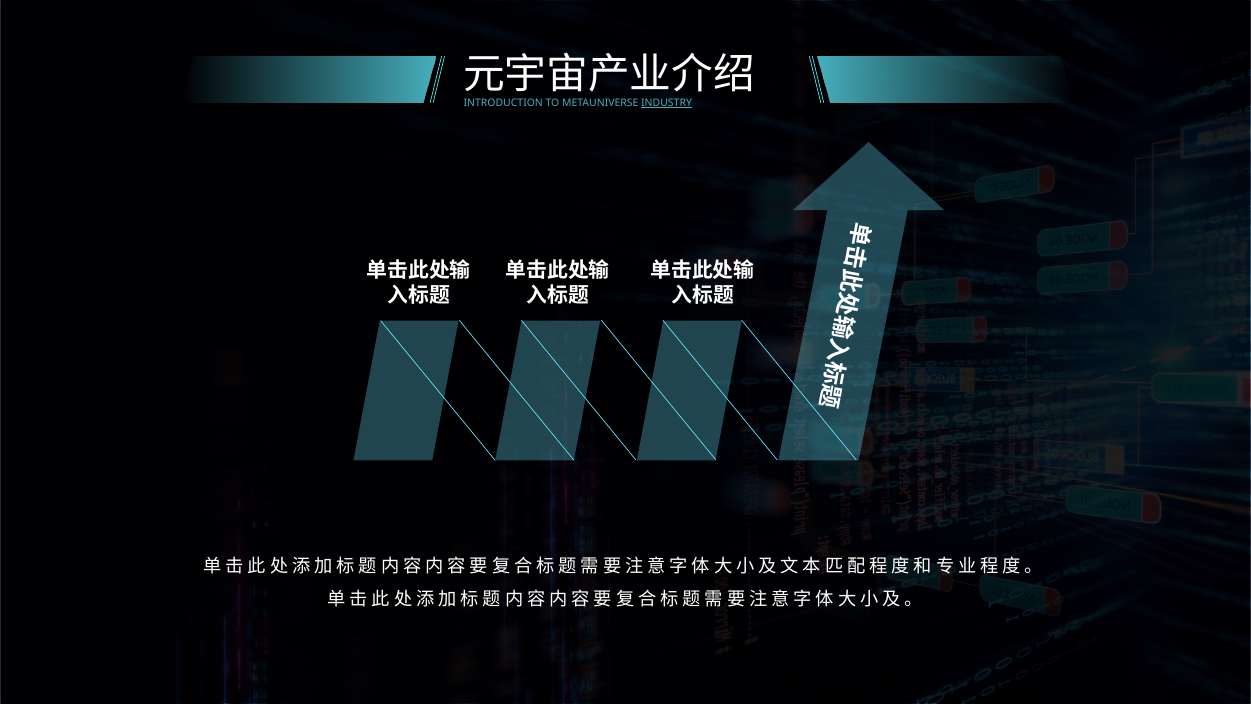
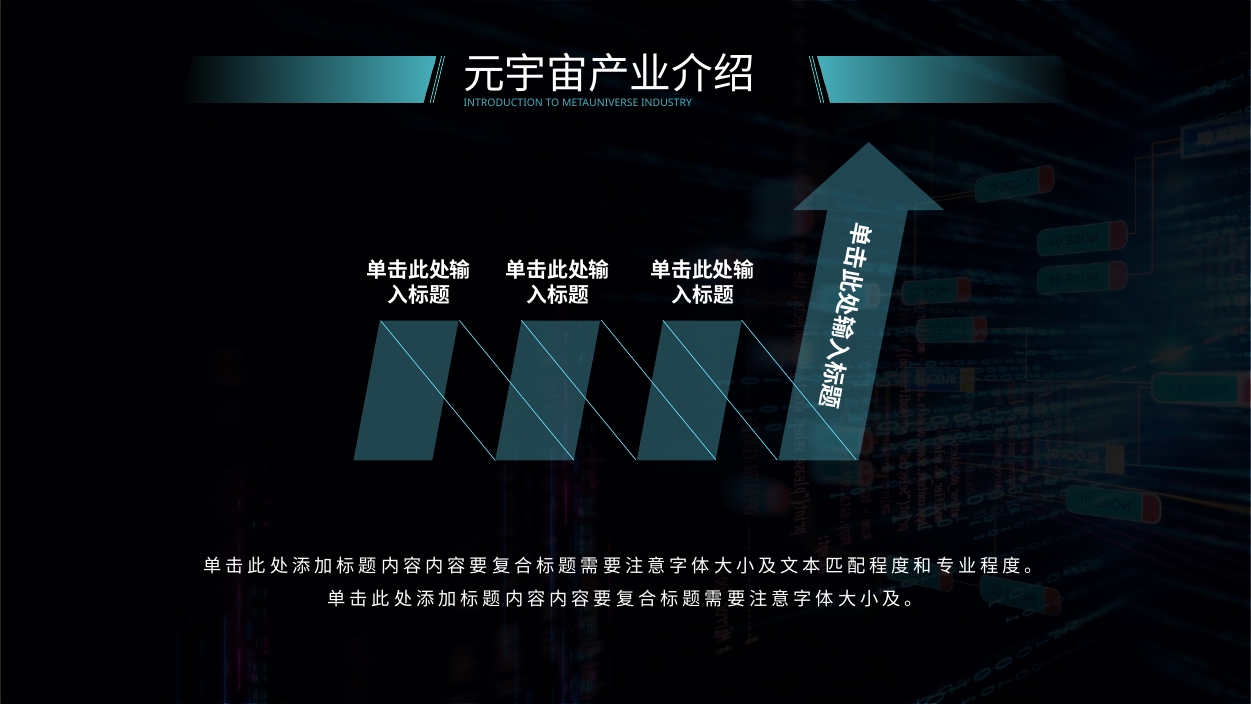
INDUSTRY underline: present -> none
